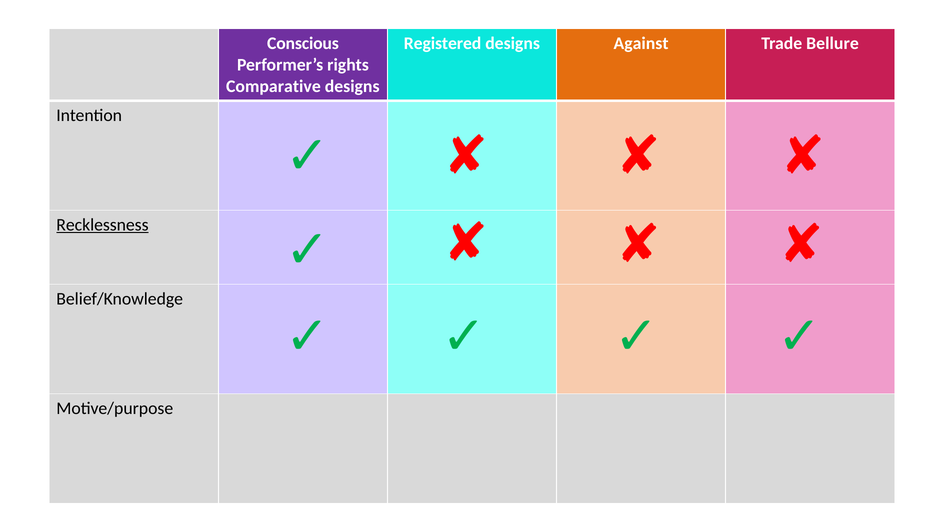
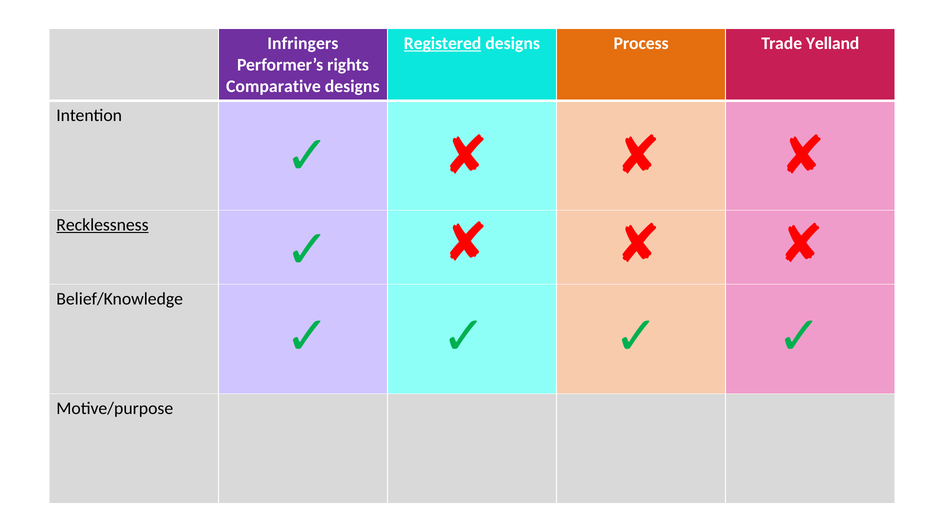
Conscious: Conscious -> Infringers
Registered underline: none -> present
Against: Against -> Process
Bellure: Bellure -> Yelland
